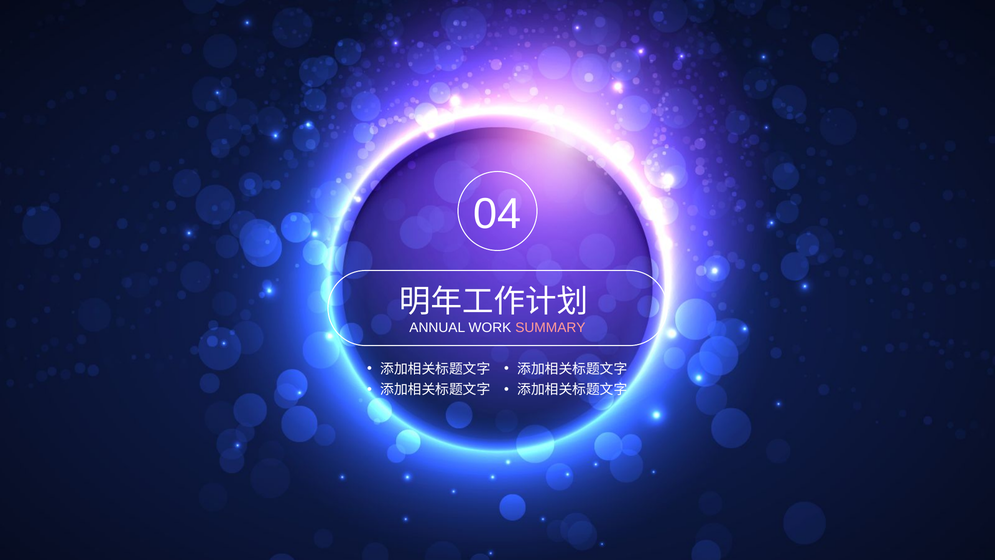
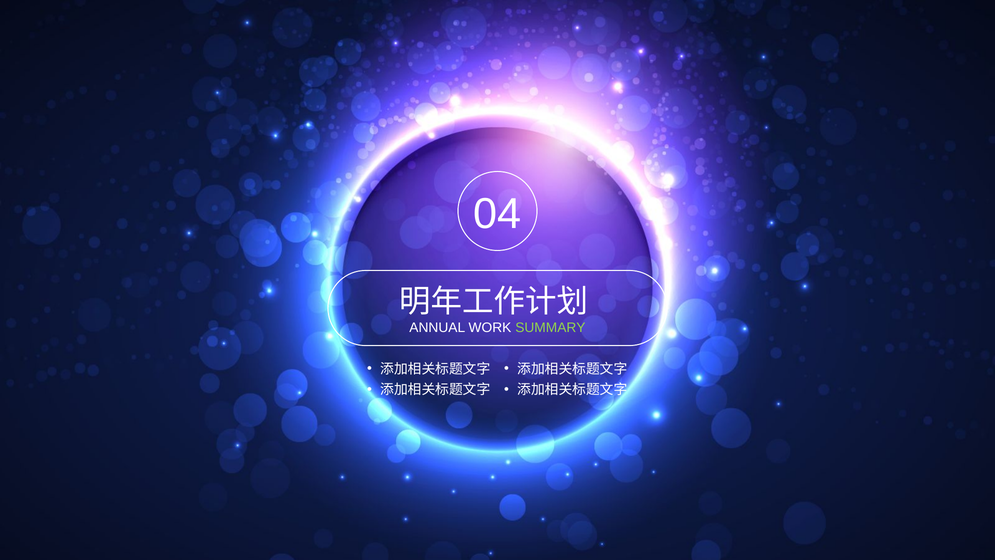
SUMMARY colour: pink -> light green
